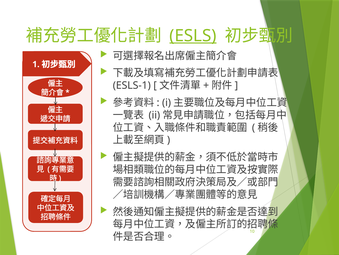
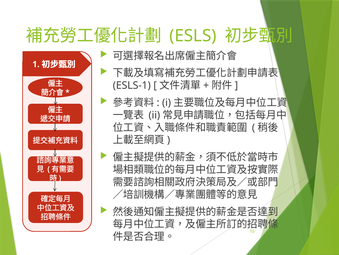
ESLS underline: present -> none
